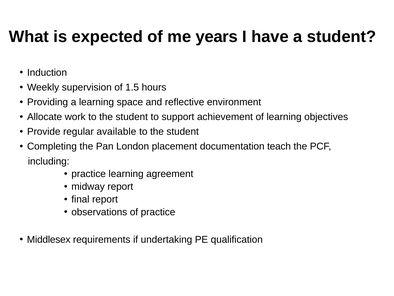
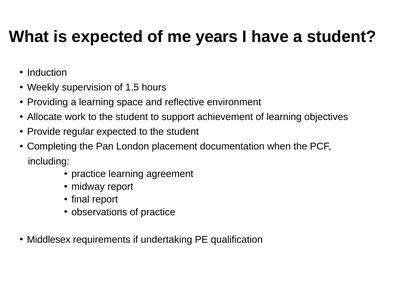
regular available: available -> expected
teach: teach -> when
